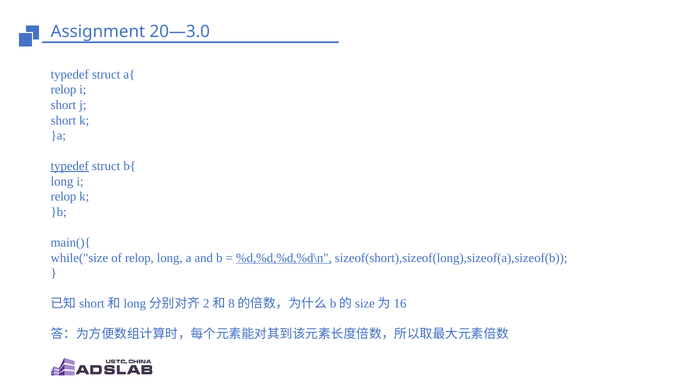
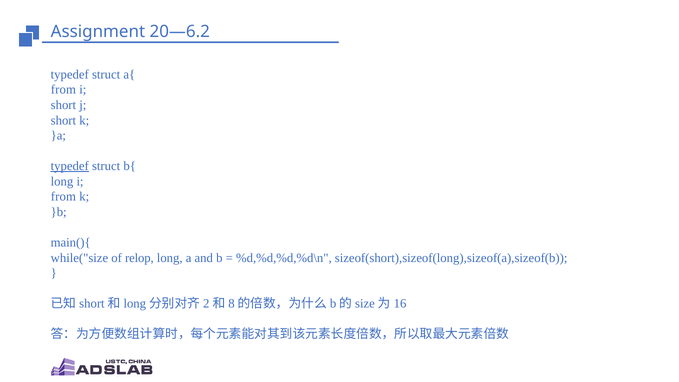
20—3.0: 20—3.0 -> 20—6.2
relop at (63, 90): relop -> from
relop at (63, 197): relop -> from
%d,%d,%d,%d\n underline: present -> none
